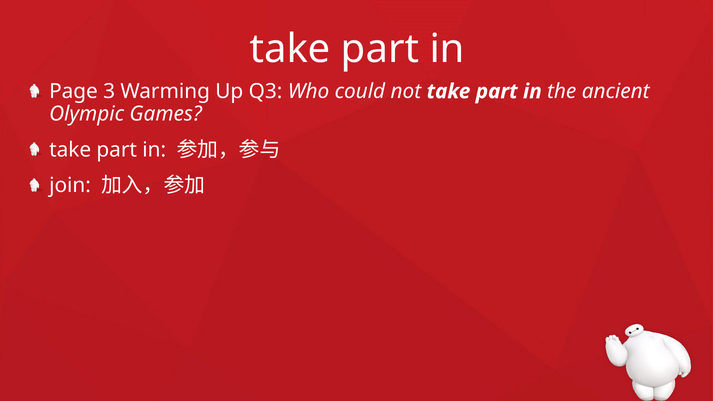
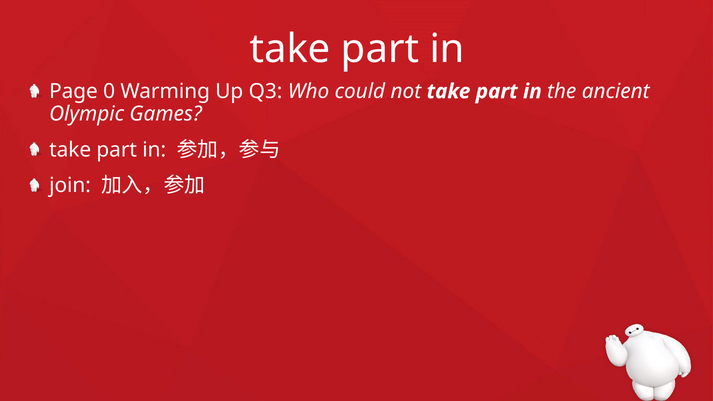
3: 3 -> 0
